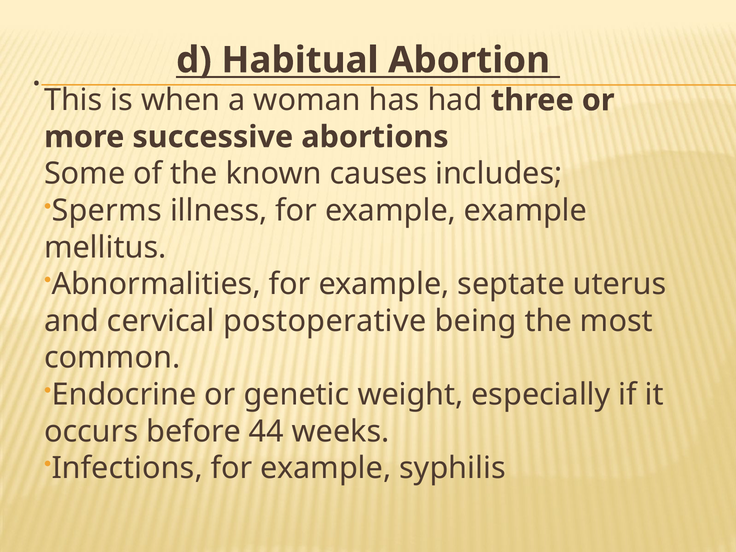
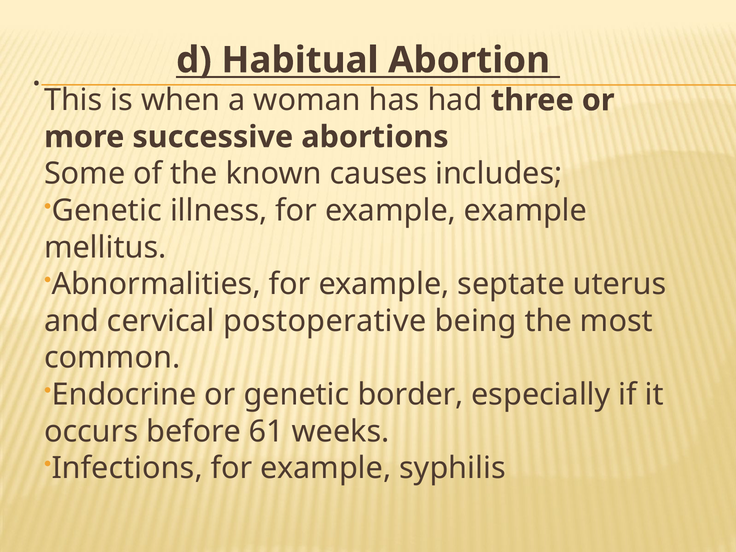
Sperms at (107, 211): Sperms -> Genetic
weight: weight -> border
44: 44 -> 61
